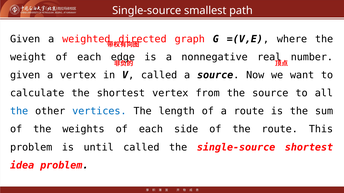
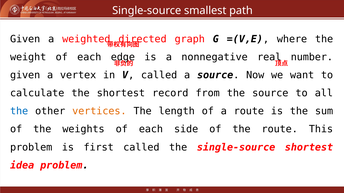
shortest vertex: vertex -> record
vertices colour: blue -> orange
until: until -> first
